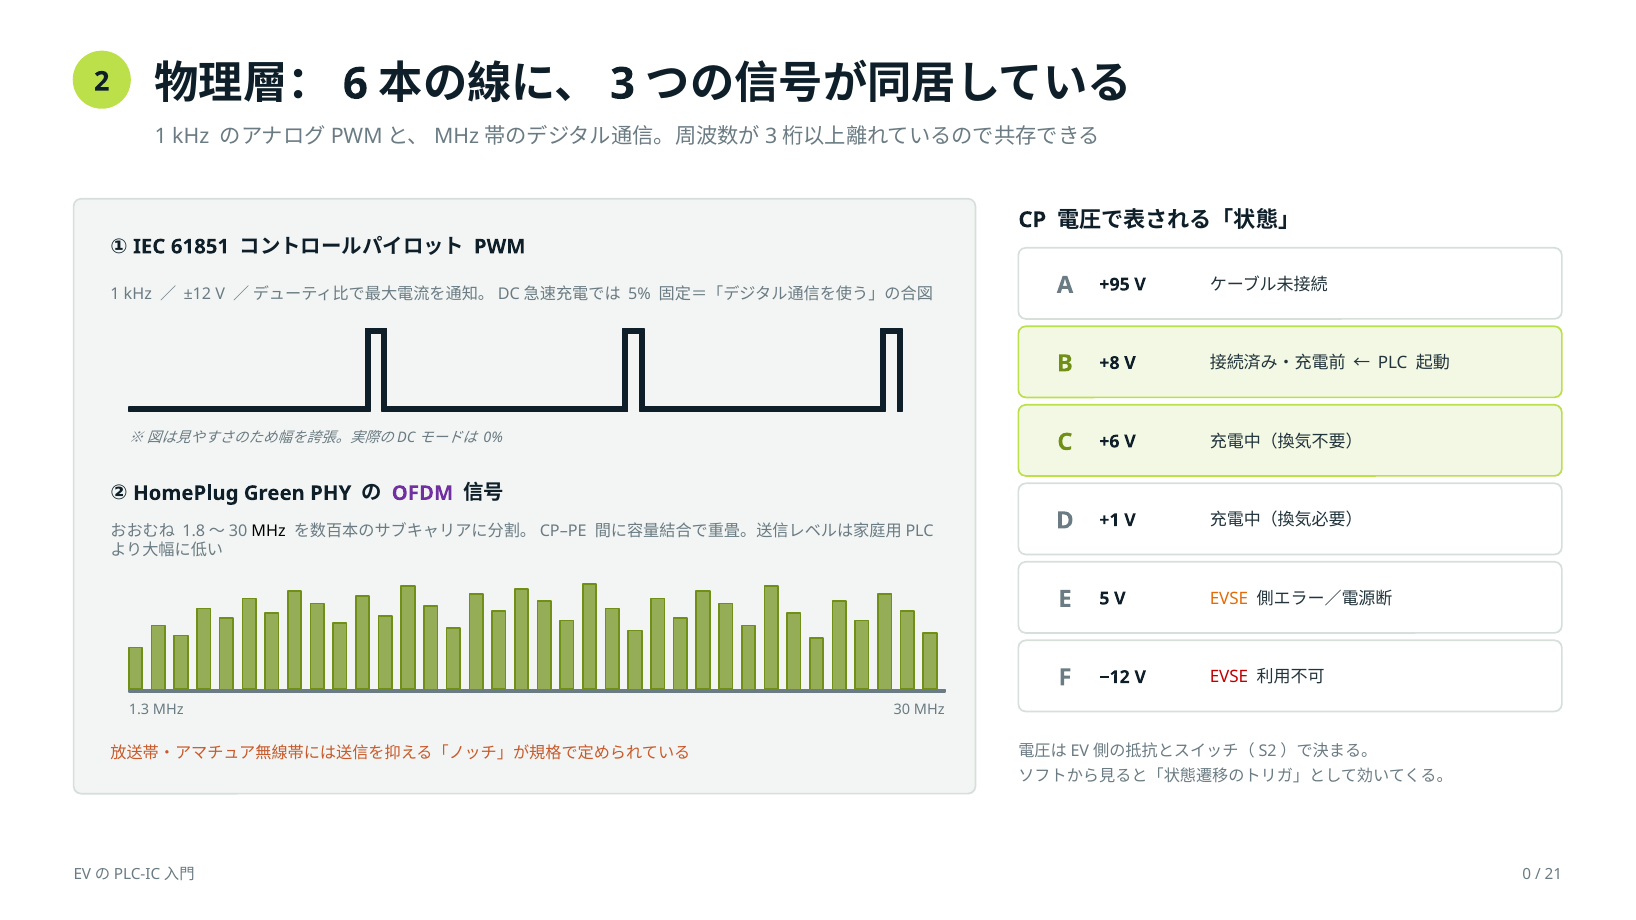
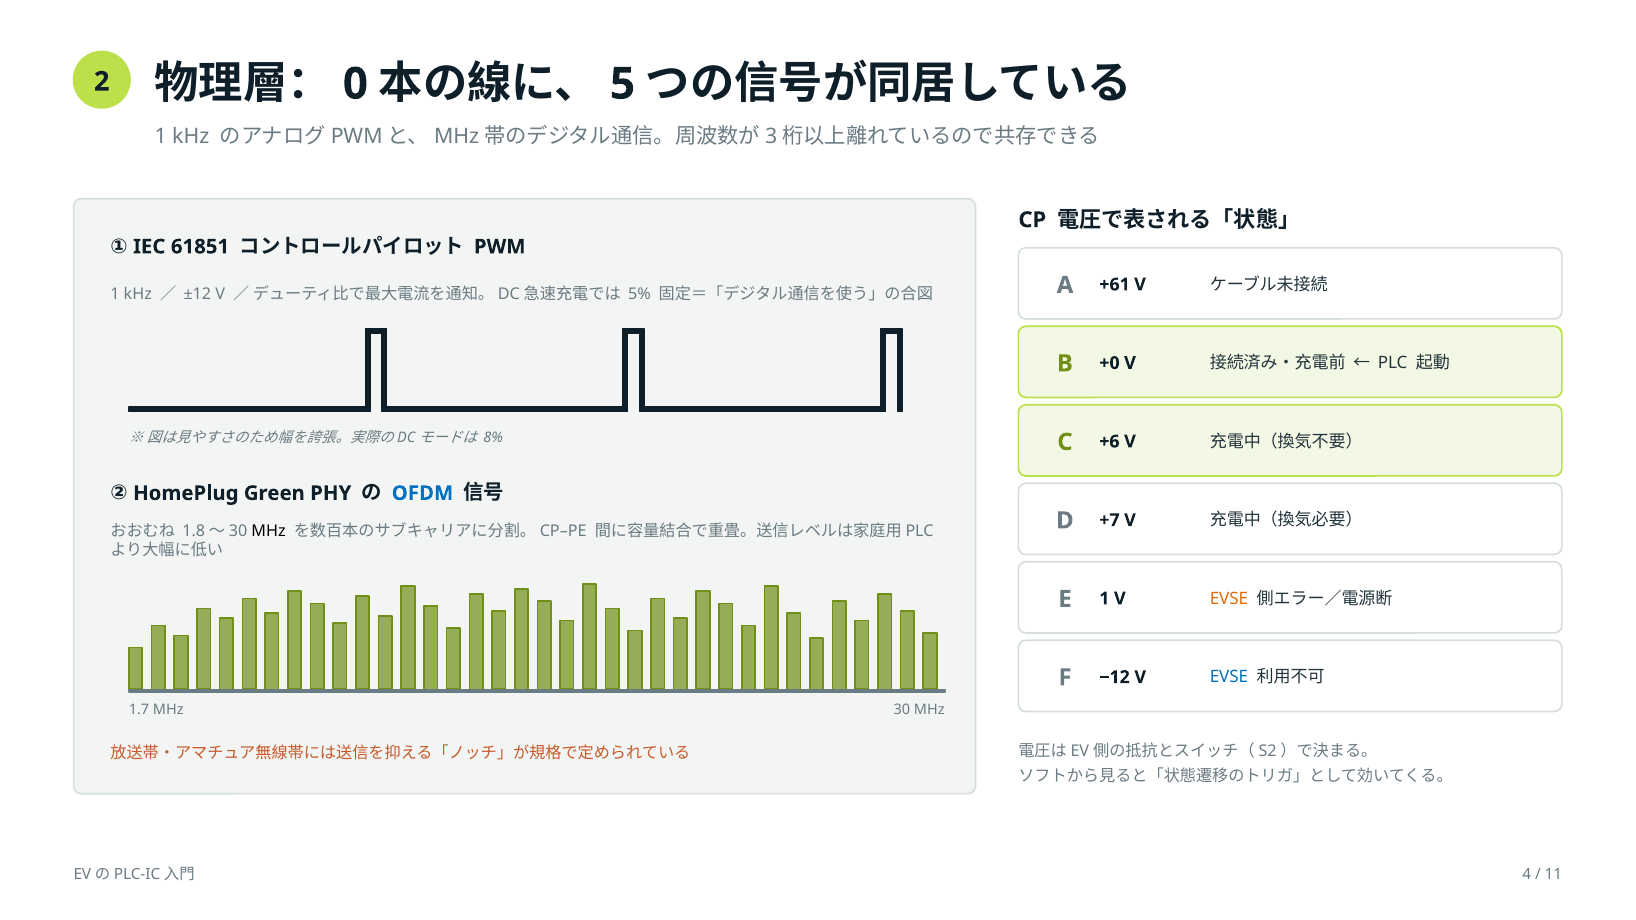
6: 6 -> 0
3: 3 -> 5
+95: +95 -> +61
+8: +8 -> +0
0%: 0% -> 8%
OFDM colour: purple -> blue
+1: +1 -> +7
E 5: 5 -> 1
EVSE at (1229, 677) colour: red -> blue
1.3: 1.3 -> 1.7
0: 0 -> 4
21: 21 -> 11
